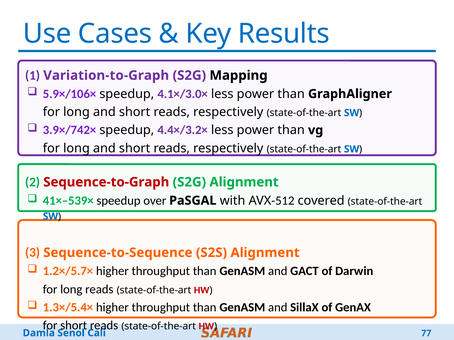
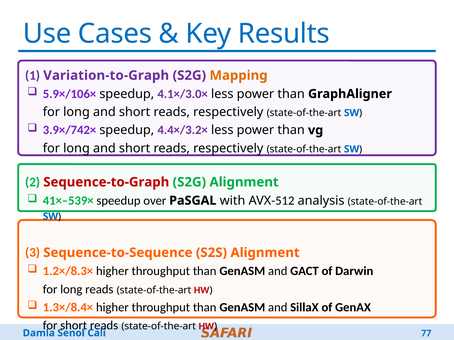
Mapping colour: black -> orange
covered: covered -> analysis
1.2×/5.7×: 1.2×/5.7× -> 1.2×/8.3×
1.3×/5.4×: 1.3×/5.4× -> 1.3×/8.4×
